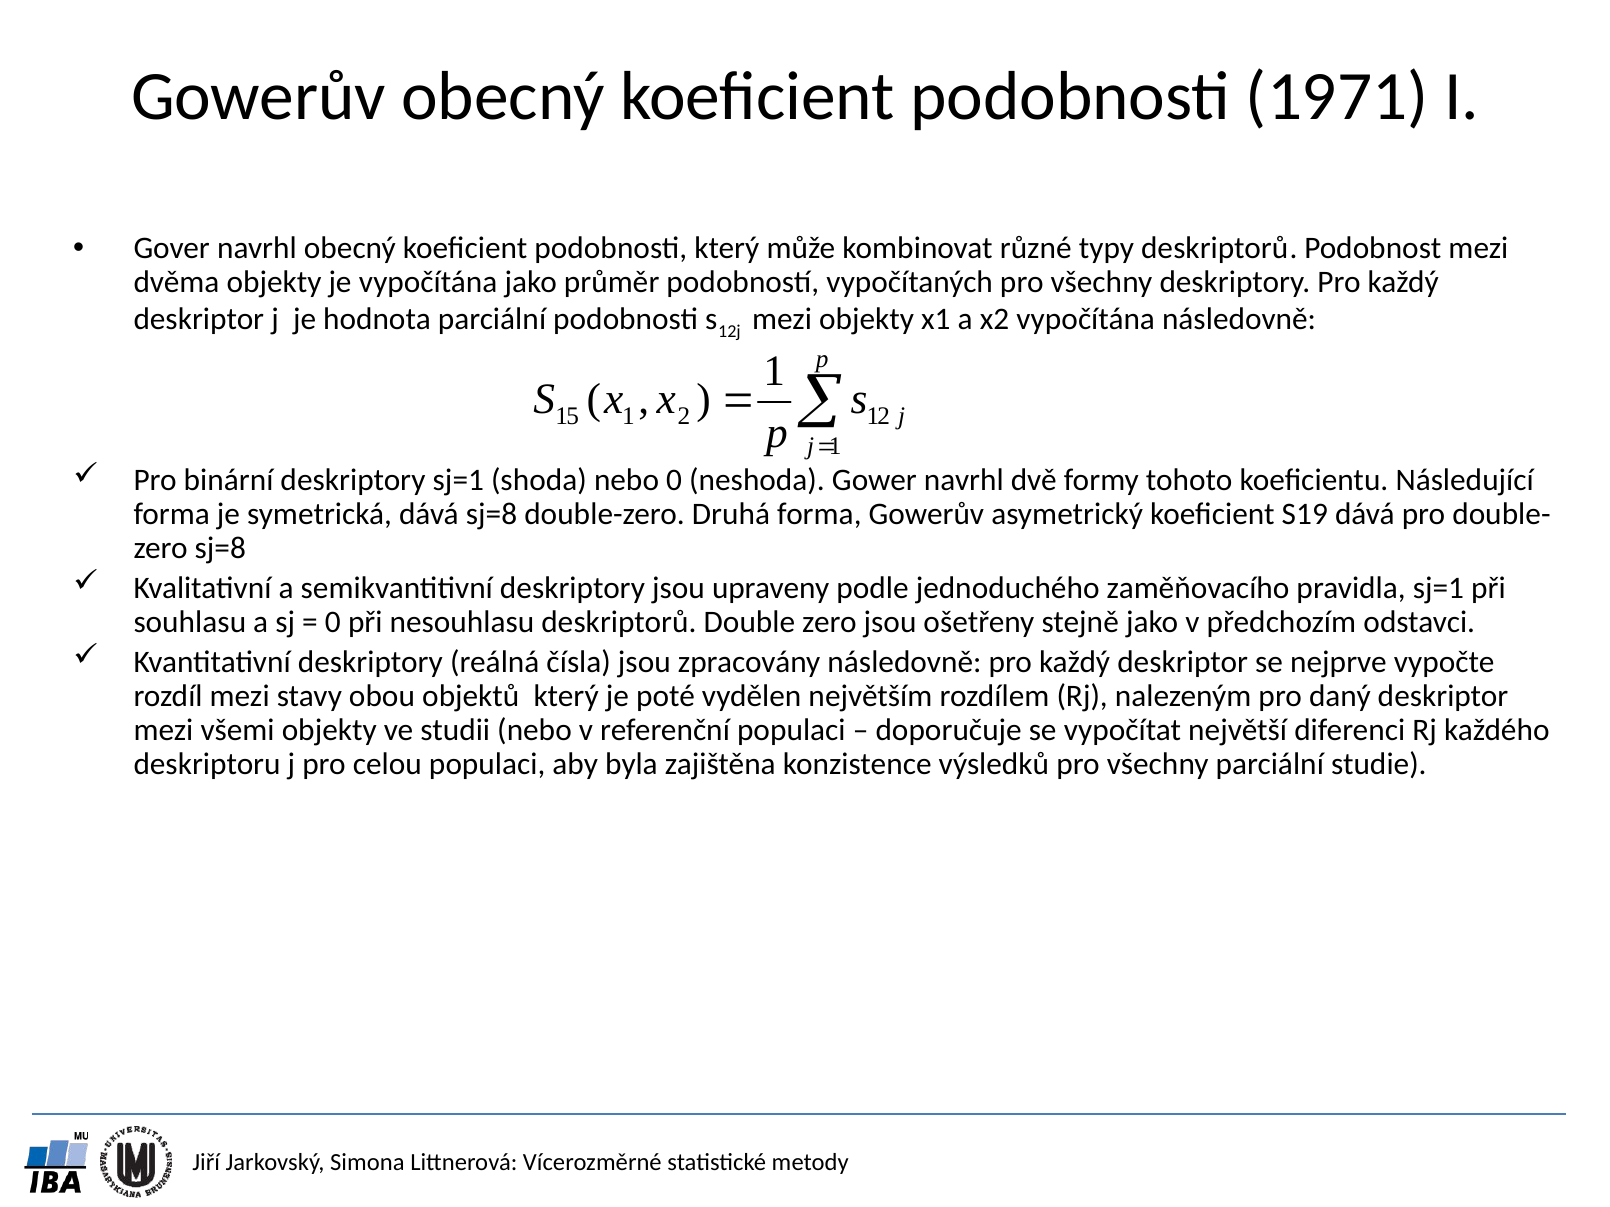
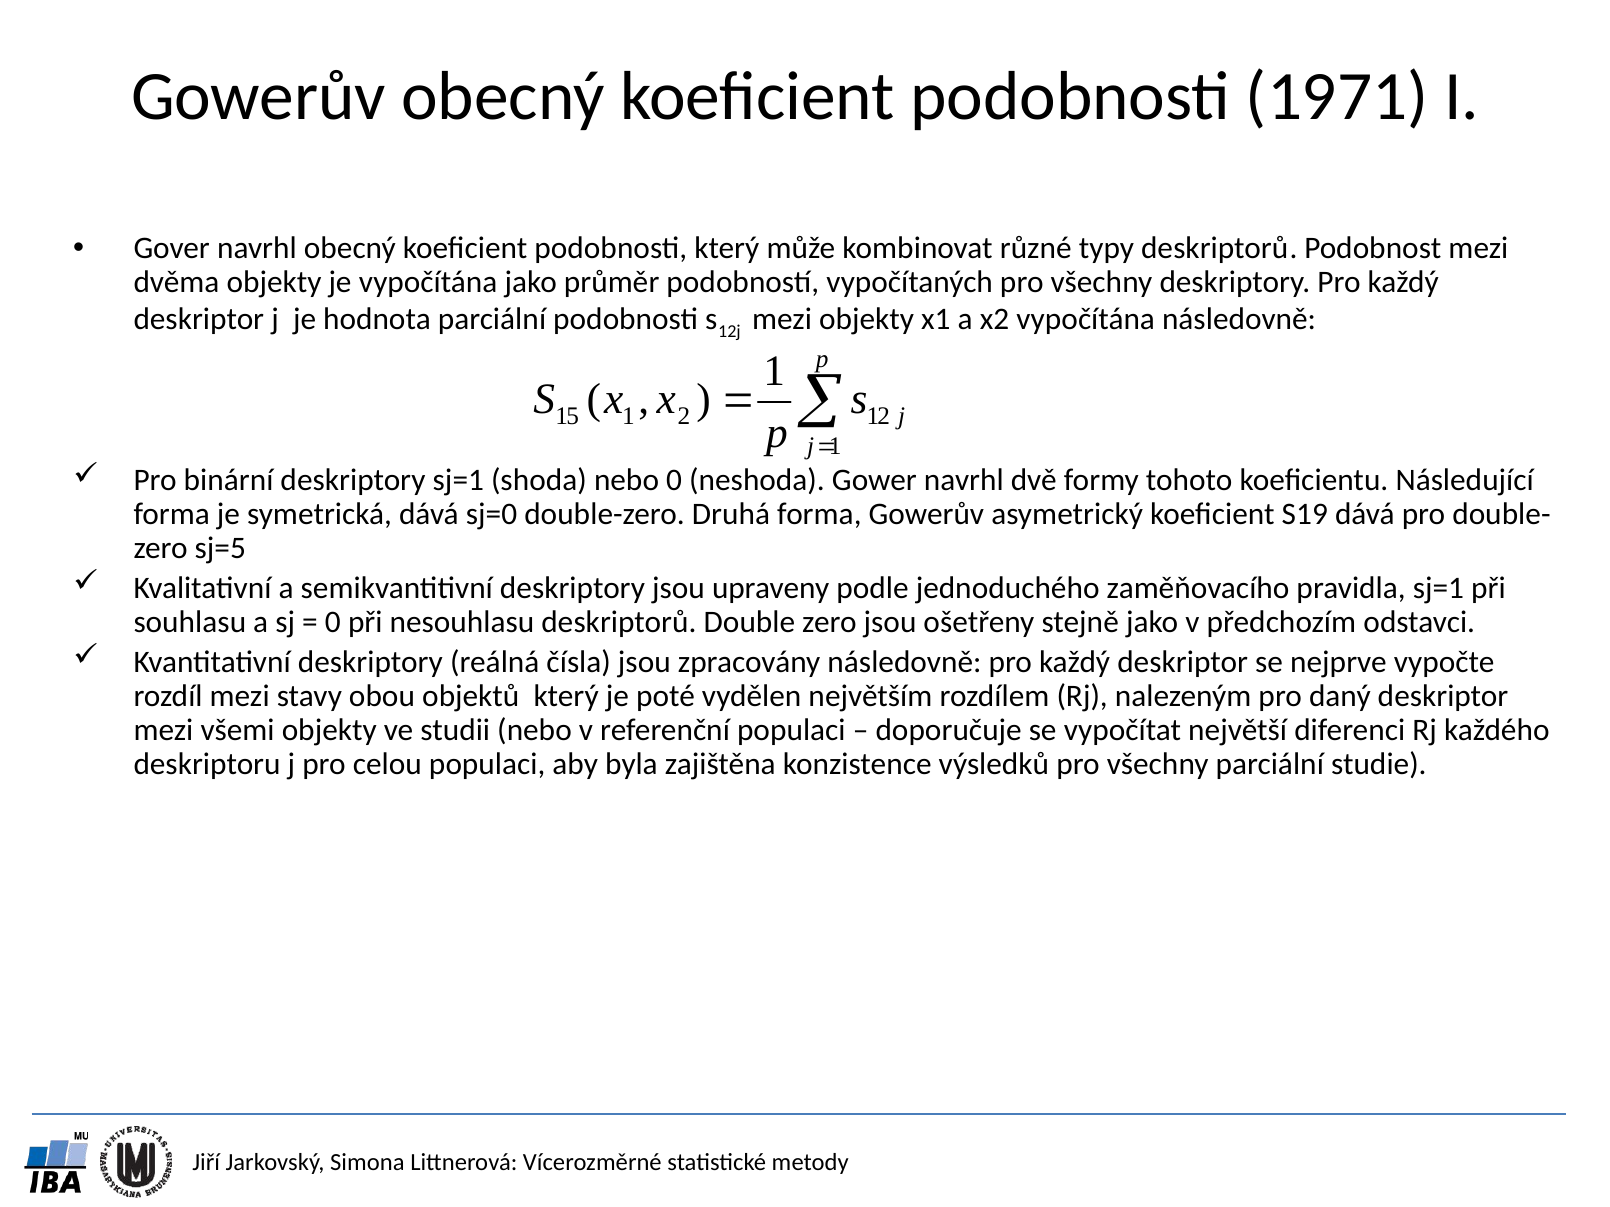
dává sj=8: sj=8 -> sj=0
zero sj=8: sj=8 -> sj=5
